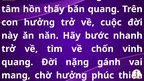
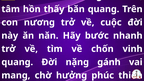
con hưởng: hưởng -> nương
